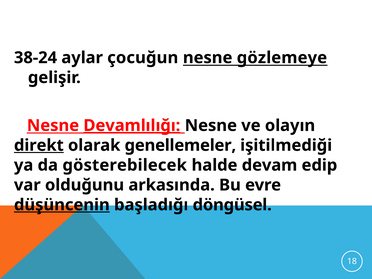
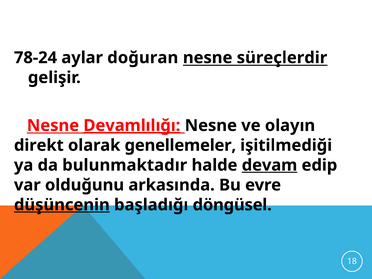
38-24: 38-24 -> 78-24
çocuğun: çocuğun -> doğuran
gözlemeye: gözlemeye -> süreçlerdir
direkt underline: present -> none
gösterebilecek: gösterebilecek -> bulunmaktadır
devam underline: none -> present
